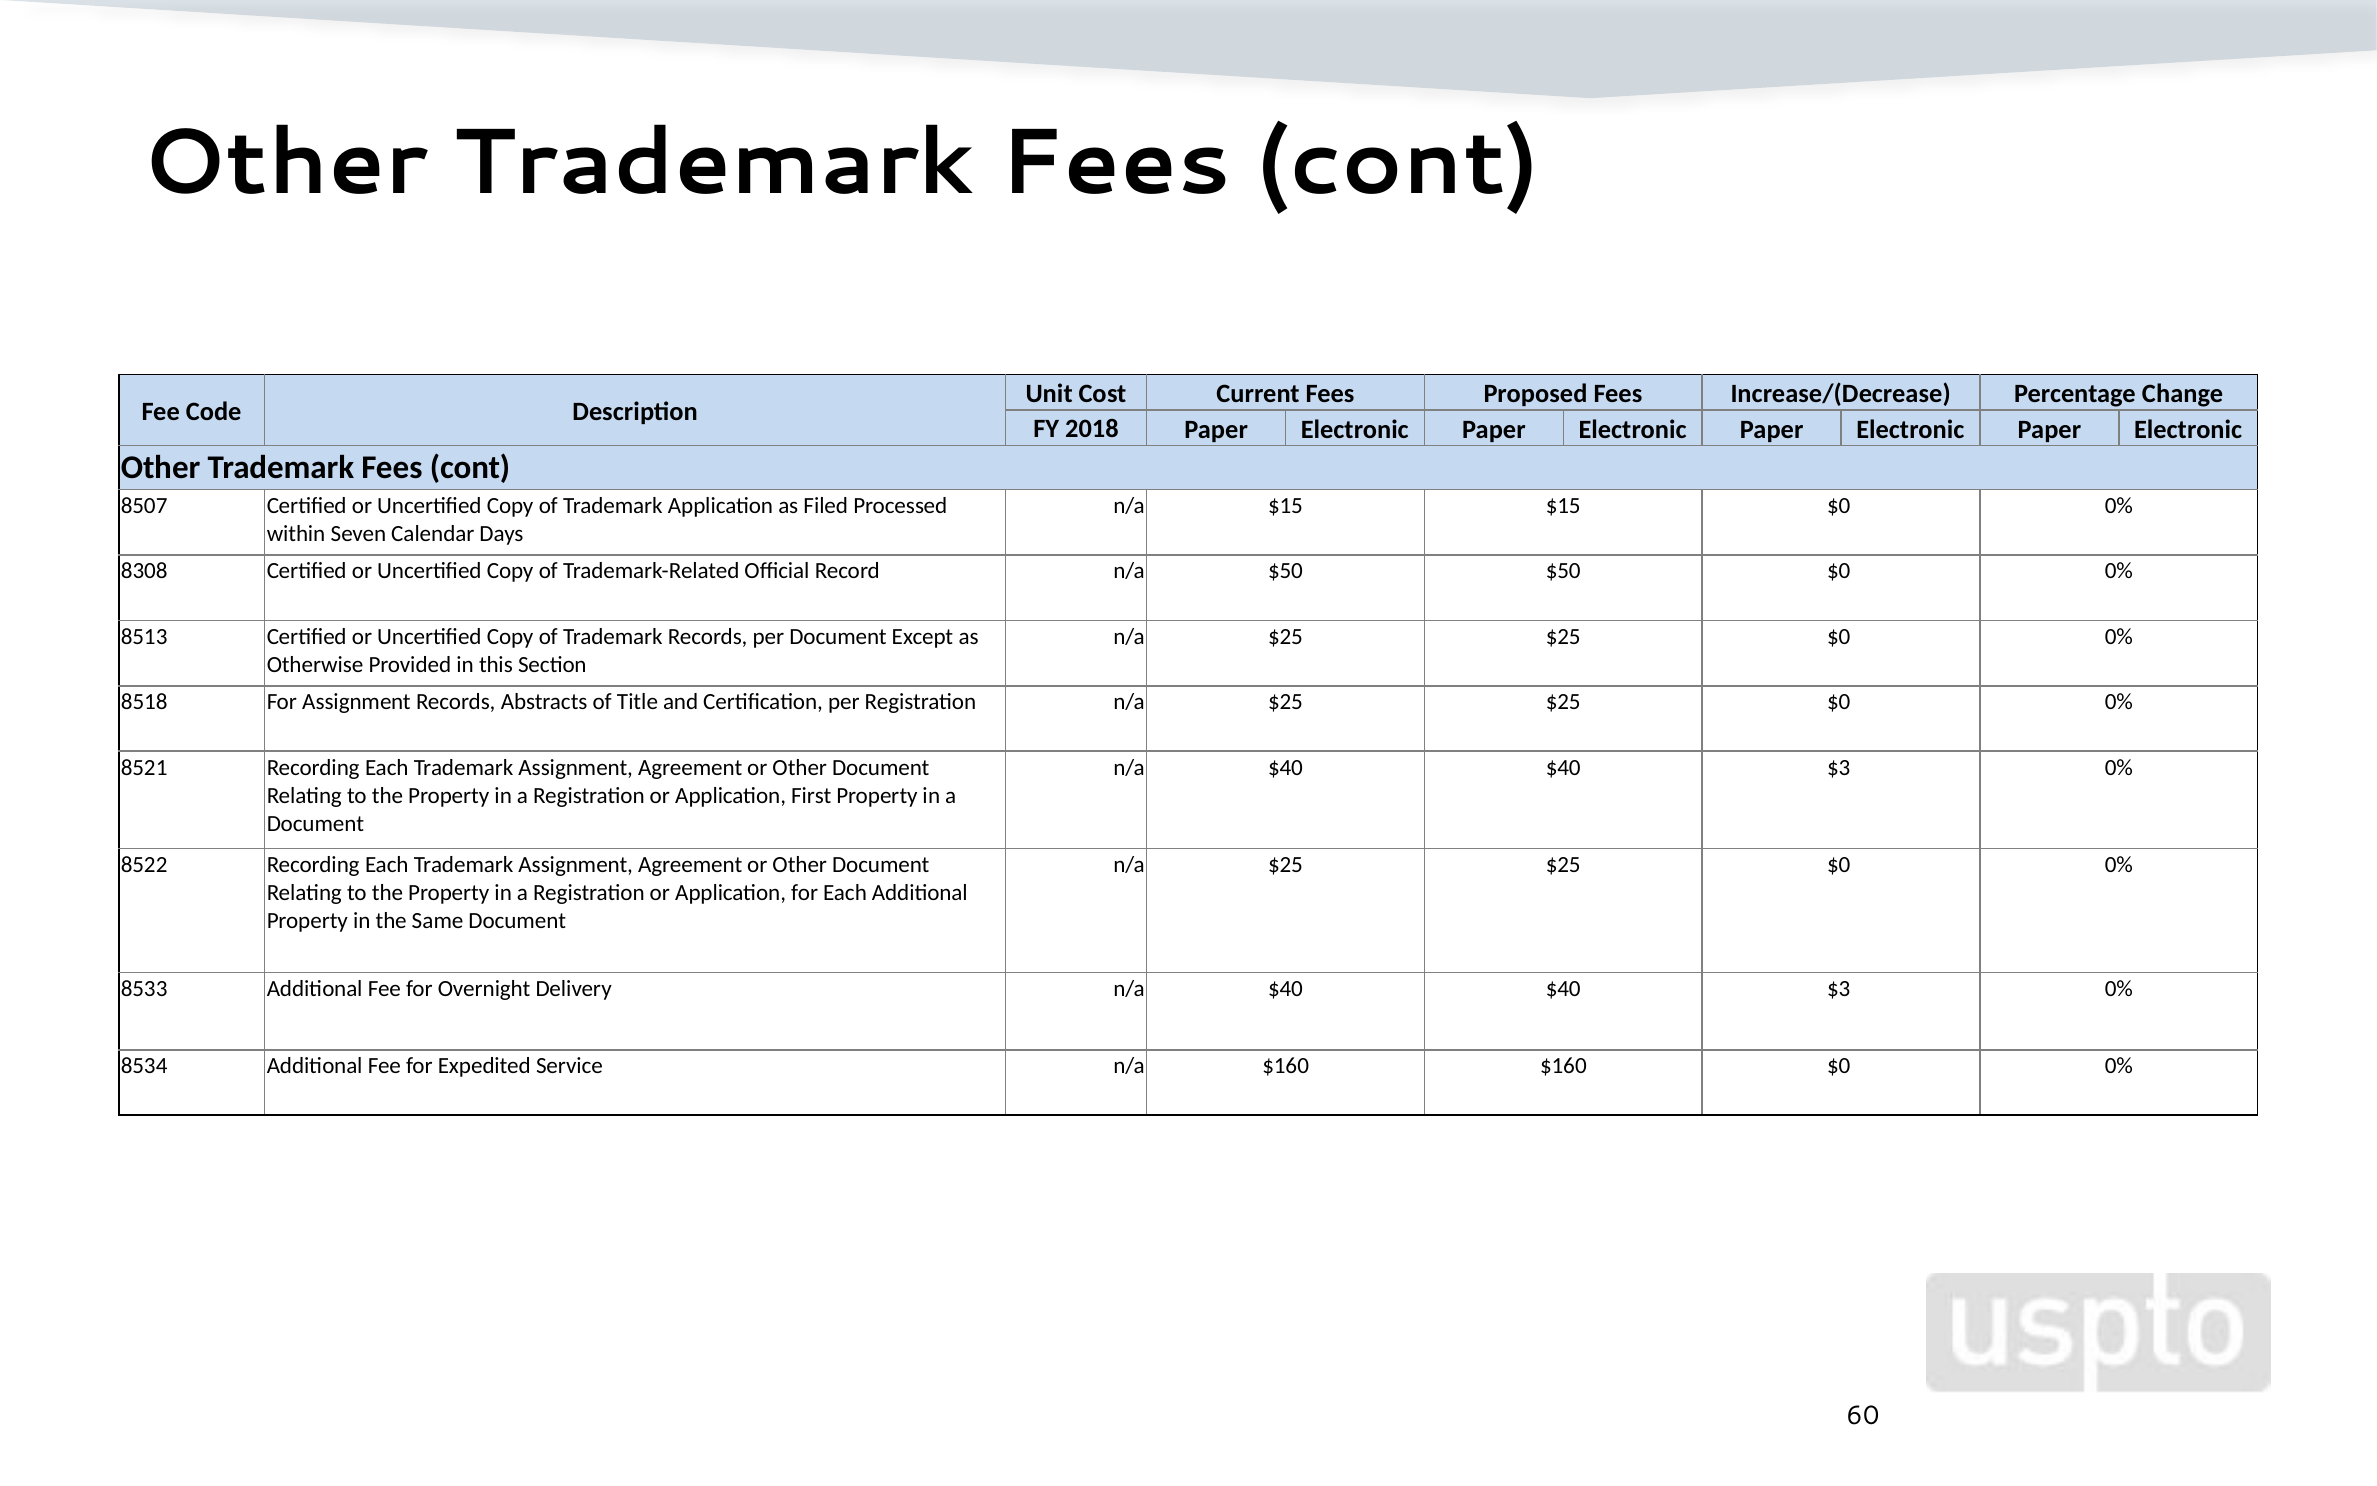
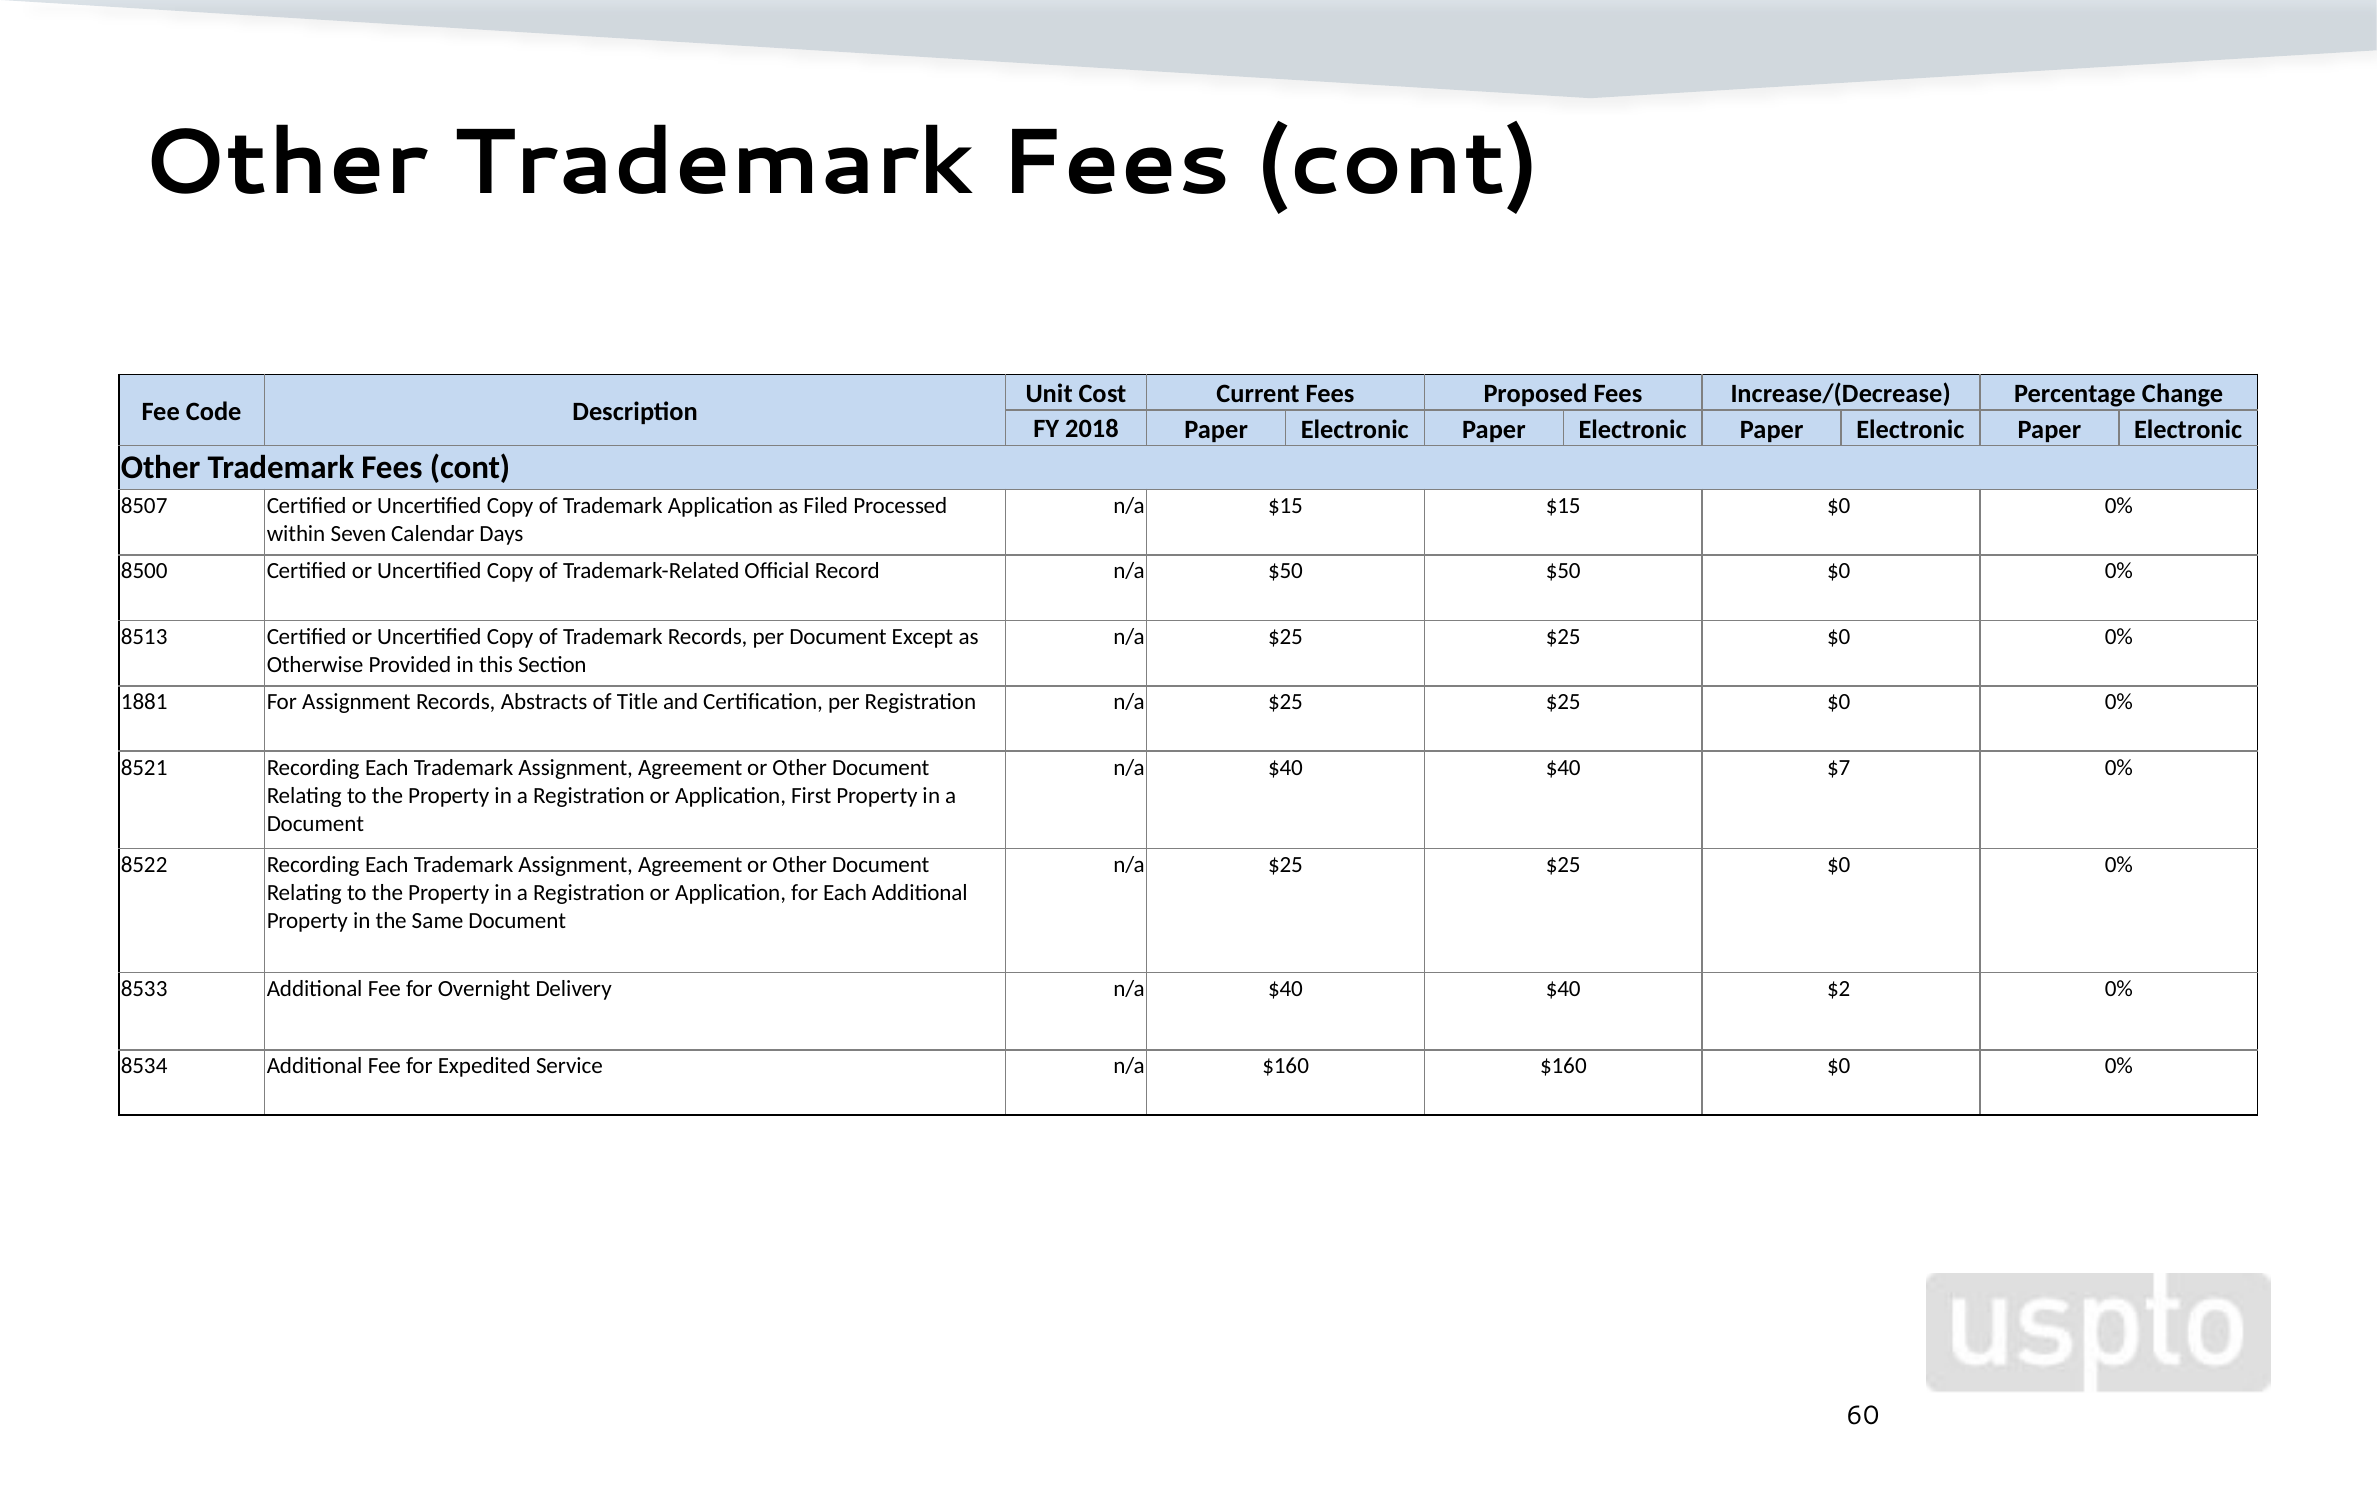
8308: 8308 -> 8500
8518: 8518 -> 1881
$3 at (1839, 767): $3 -> $7
$3 at (1839, 989): $3 -> $2
